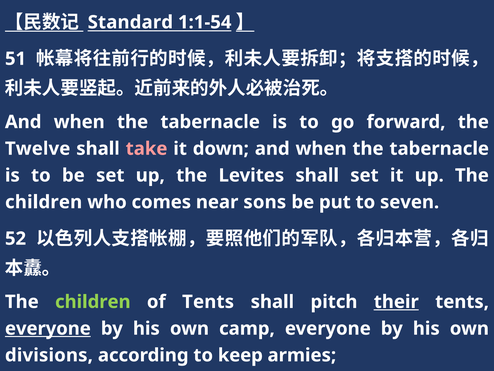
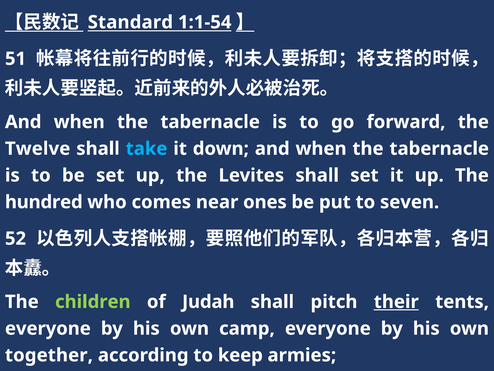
take colour: pink -> light blue
children at (44, 202): children -> hundred
sons: sons -> ones
of Tents: Tents -> Judah
everyone at (48, 328) underline: present -> none
divisions: divisions -> together
